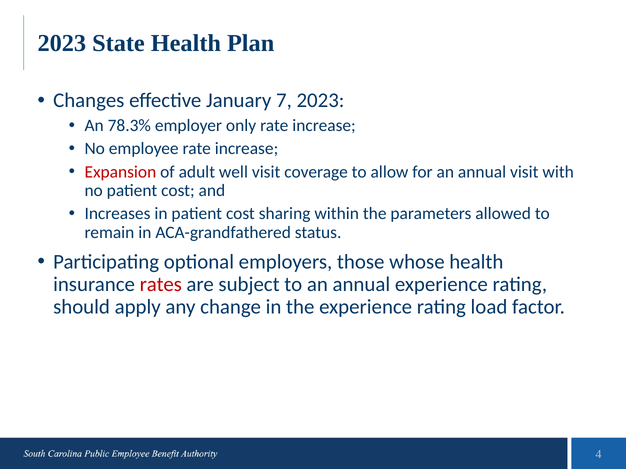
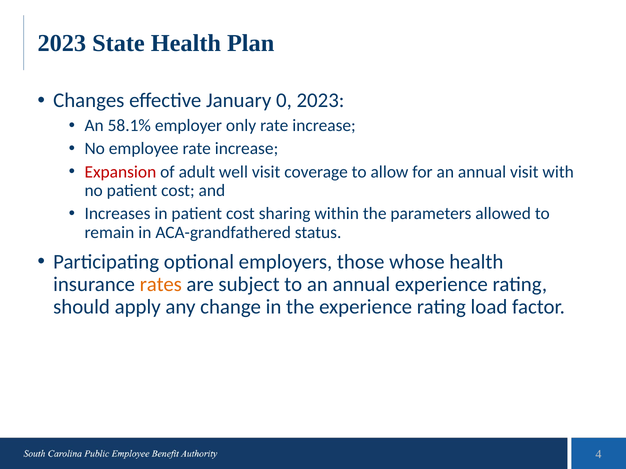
7: 7 -> 0
78.3%: 78.3% -> 58.1%
rates colour: red -> orange
